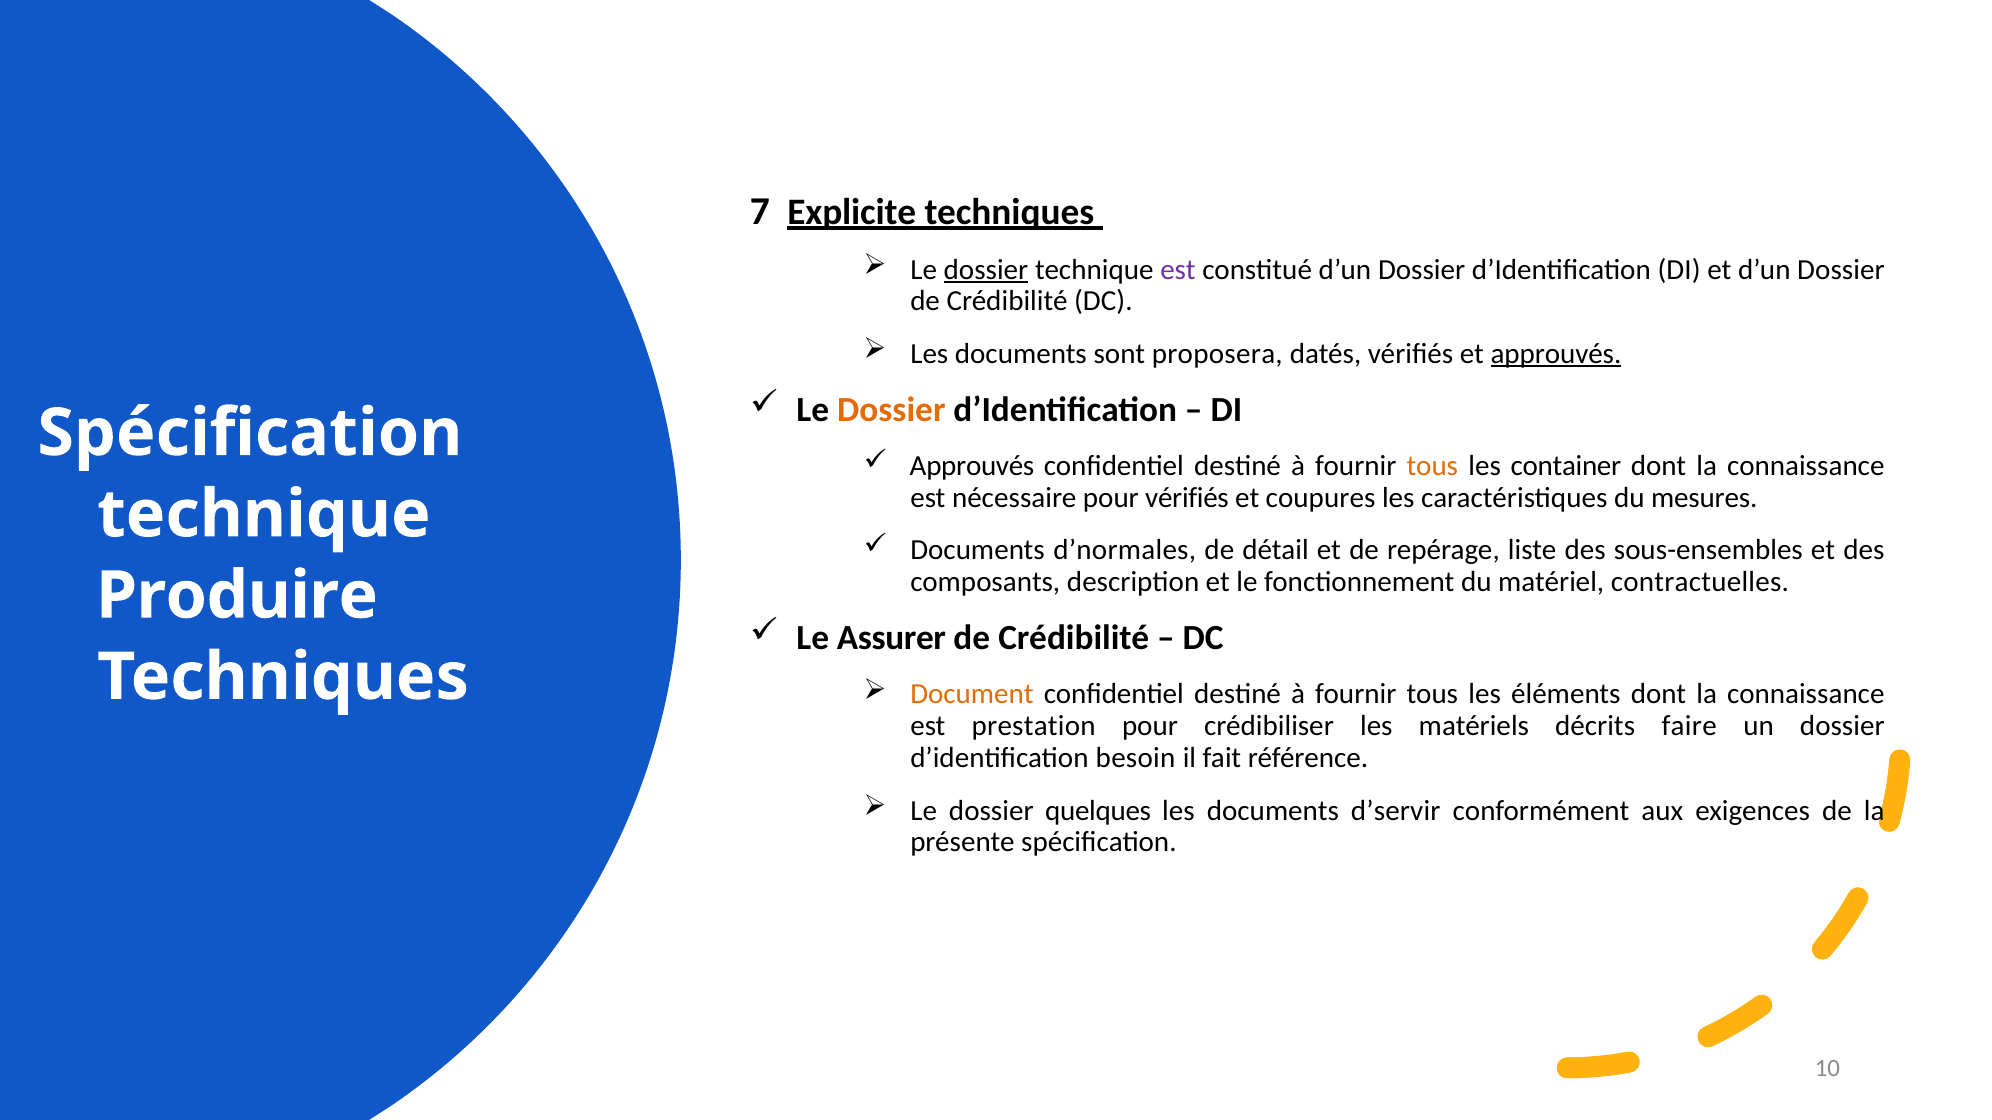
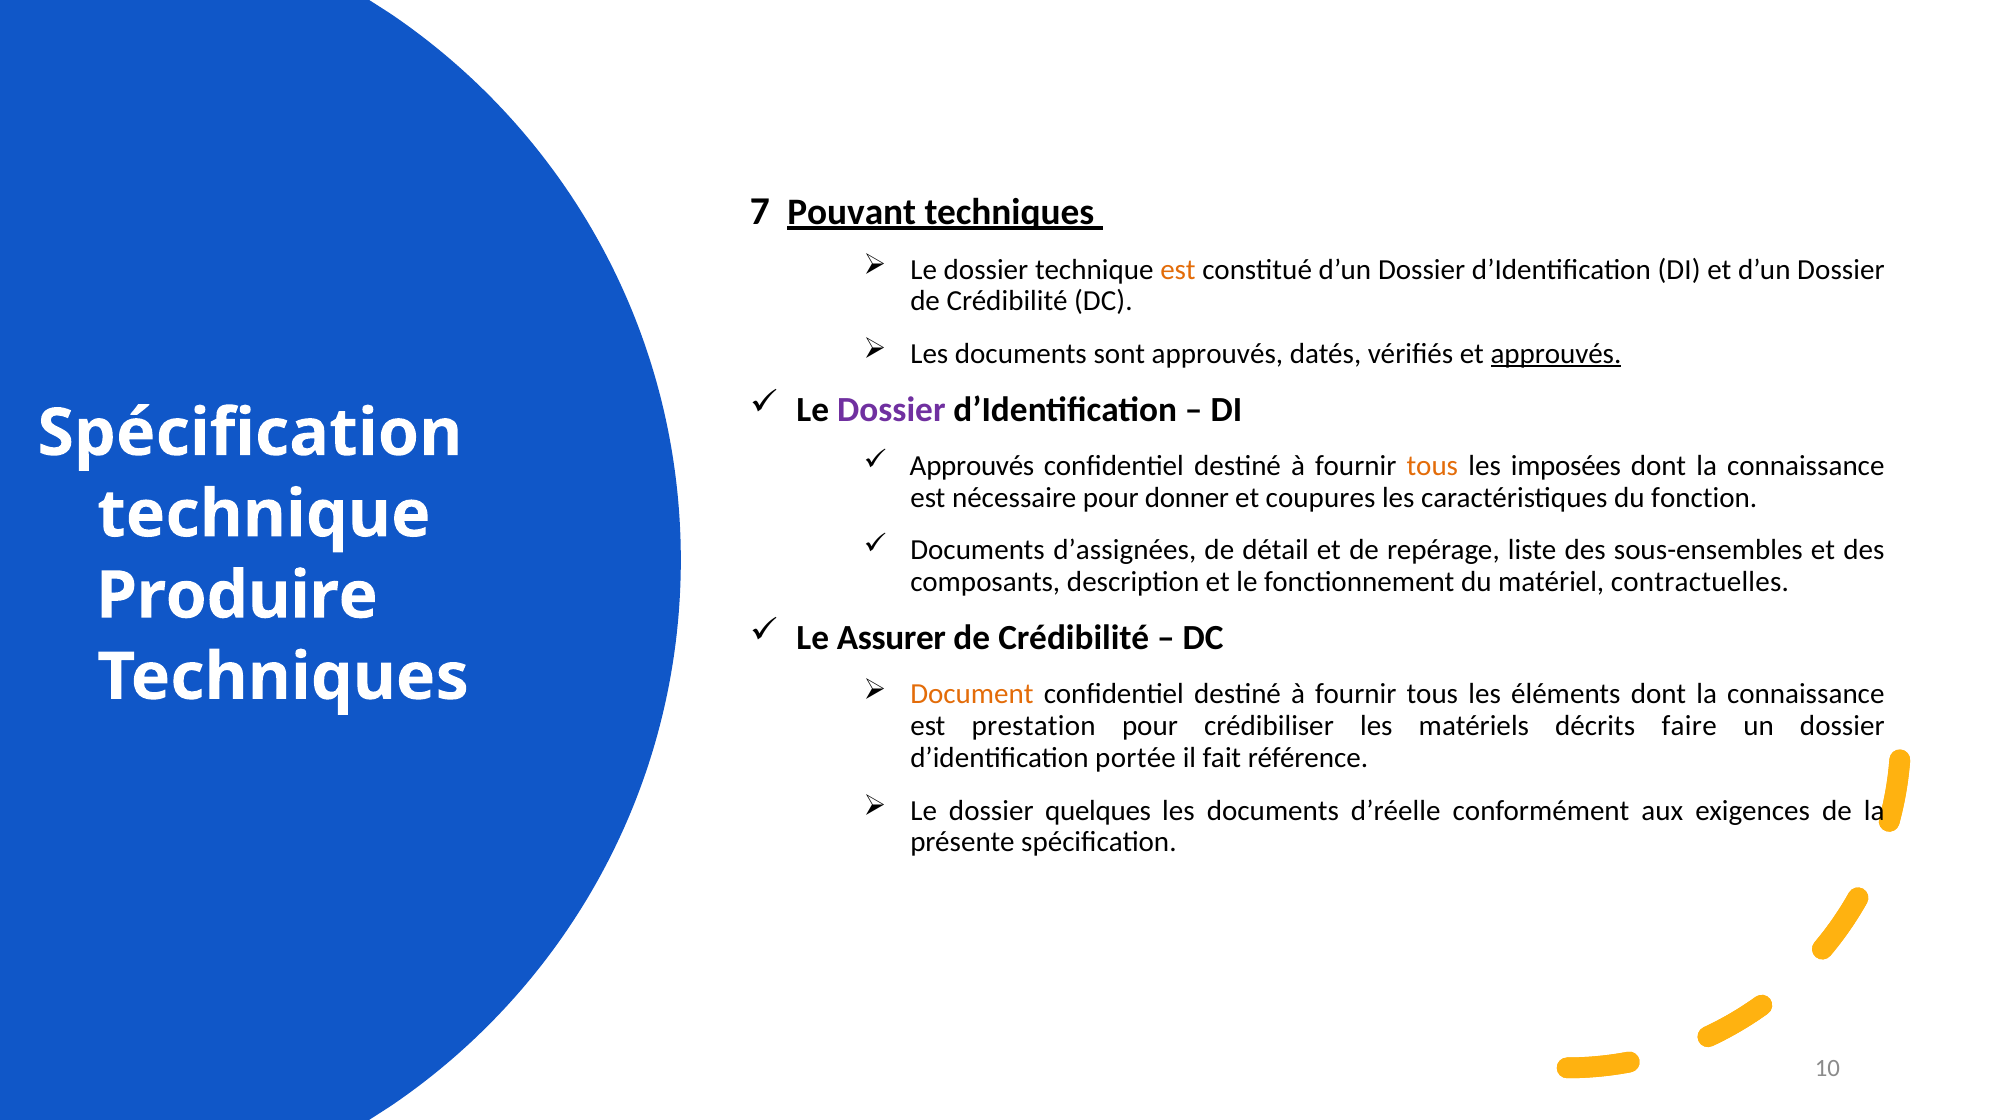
Explicite: Explicite -> Pouvant
dossier at (986, 270) underline: present -> none
est at (1178, 270) colour: purple -> orange
sont proposera: proposera -> approuvés
Dossier at (891, 410) colour: orange -> purple
container: container -> imposées
pour vérifiés: vérifiés -> donner
mesures: mesures -> fonction
d’normales: d’normales -> d’assignées
besoin: besoin -> portée
d’servir: d’servir -> d’réelle
